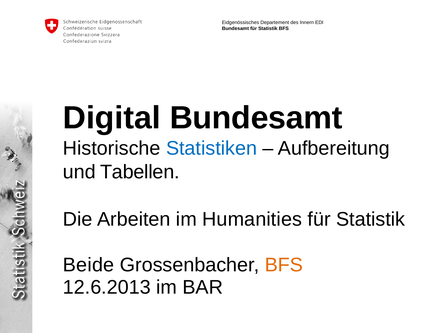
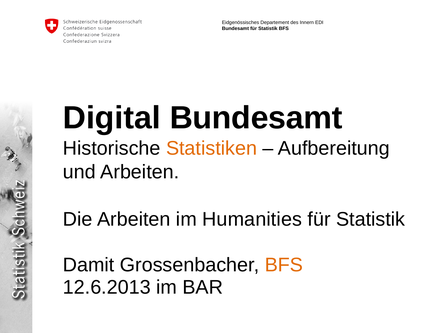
Statistiken colour: blue -> orange
und Tabellen: Tabellen -> Arbeiten
Beide: Beide -> Damit
